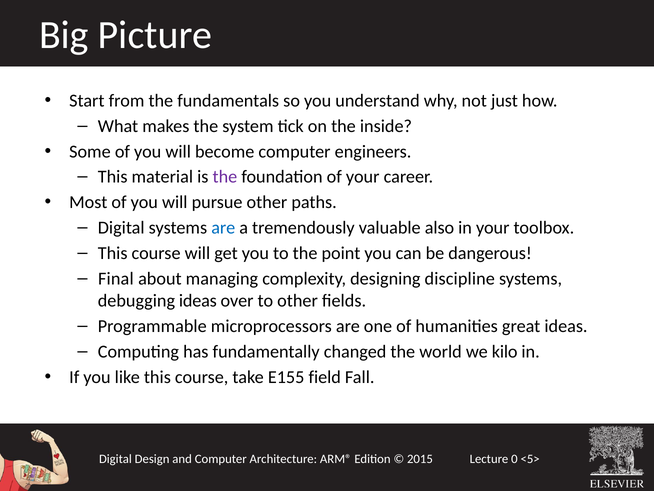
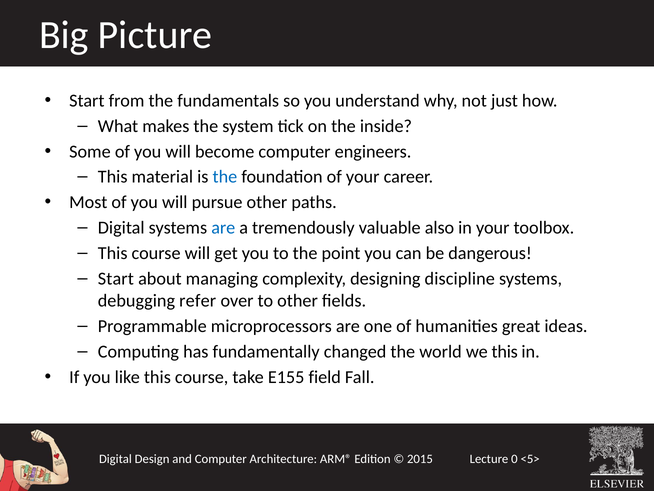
the at (225, 177) colour: purple -> blue
Final at (116, 279): Final -> Start
debugging ideas: ideas -> refer
we kilo: kilo -> this
